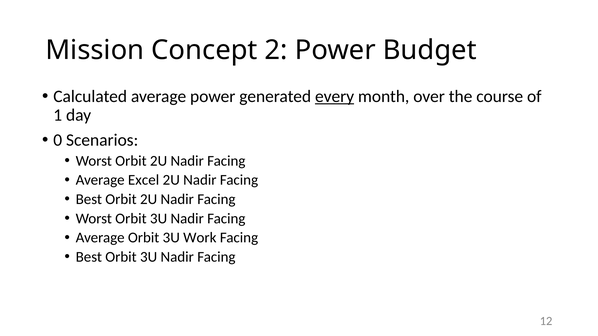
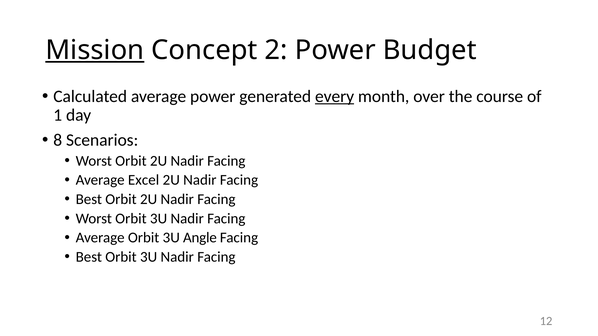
Mission underline: none -> present
0: 0 -> 8
Work: Work -> Angle
